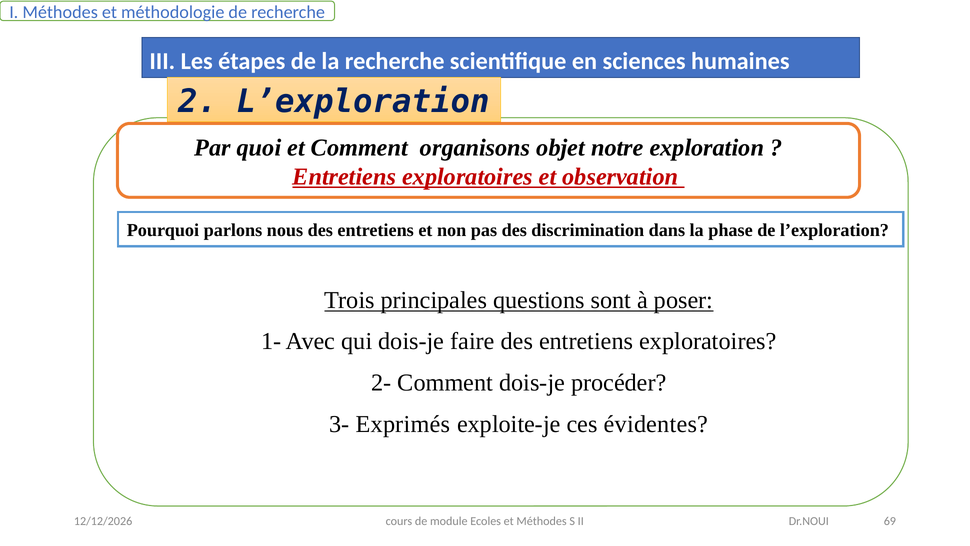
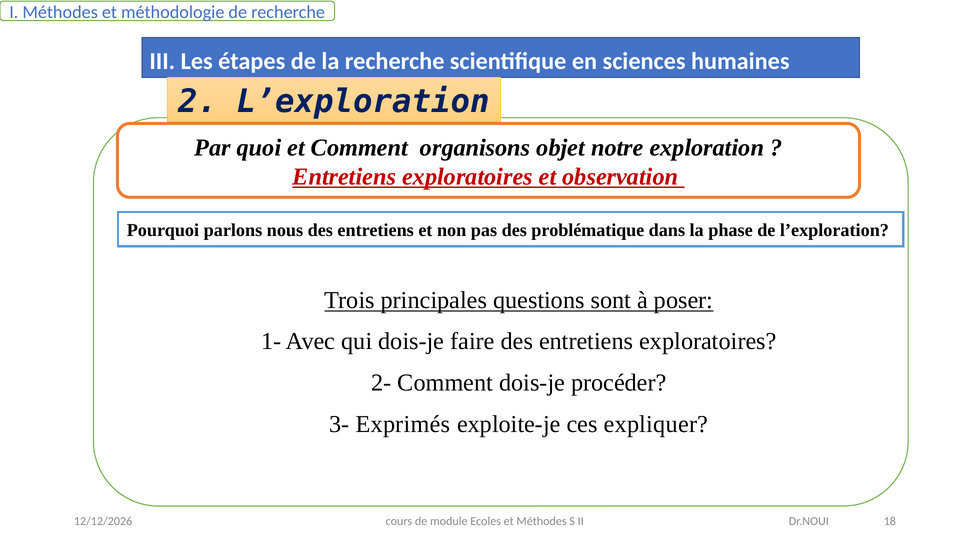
discrimination: discrimination -> problématique
évidentes: évidentes -> expliquer
69: 69 -> 18
